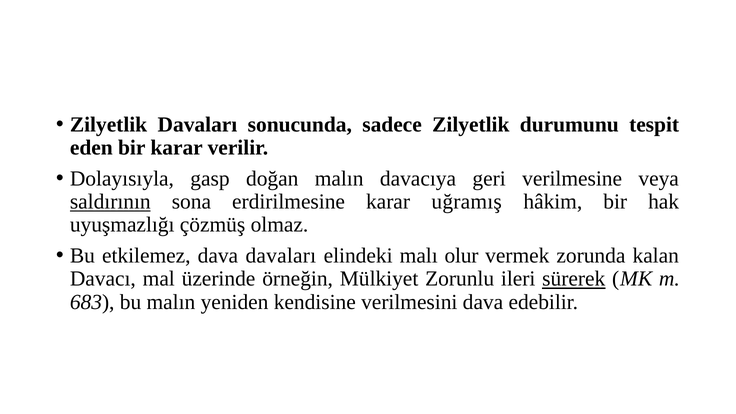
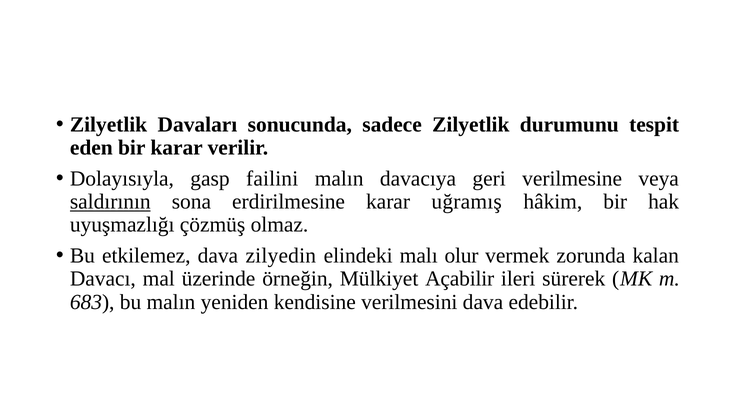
doğan: doğan -> failini
dava davaları: davaları -> zilyedin
Zorunlu: Zorunlu -> Açabilir
sürerek underline: present -> none
